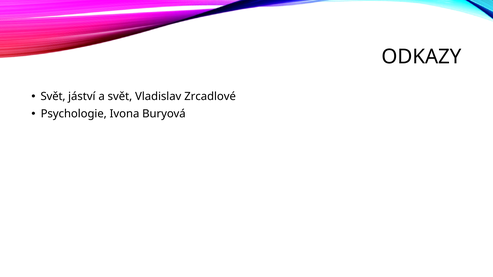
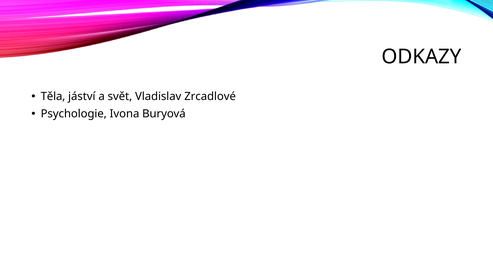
Svět at (53, 97): Svět -> Těla
